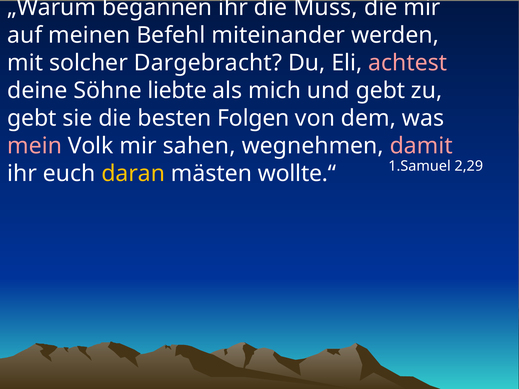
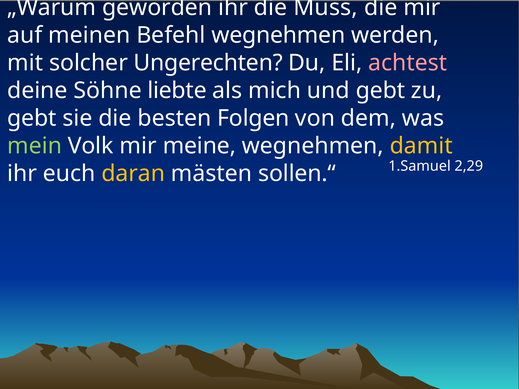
begannen: begannen -> geworden
Befehl miteinander: miteinander -> wegnehmen
Dargebracht: Dargebracht -> Ungerechten
mein colour: pink -> light green
sahen: sahen -> meine
damit colour: pink -> yellow
wollte.“: wollte.“ -> sollen.“
